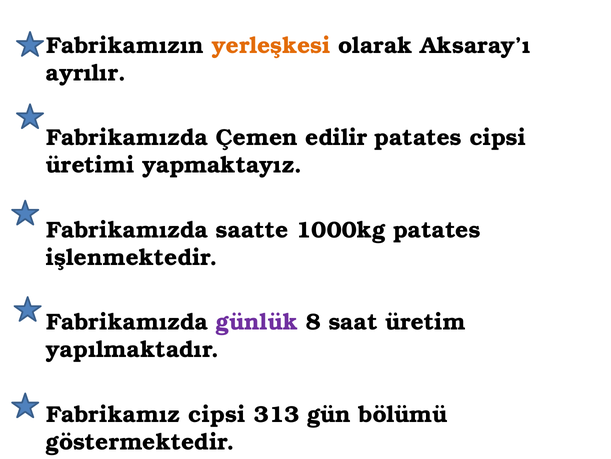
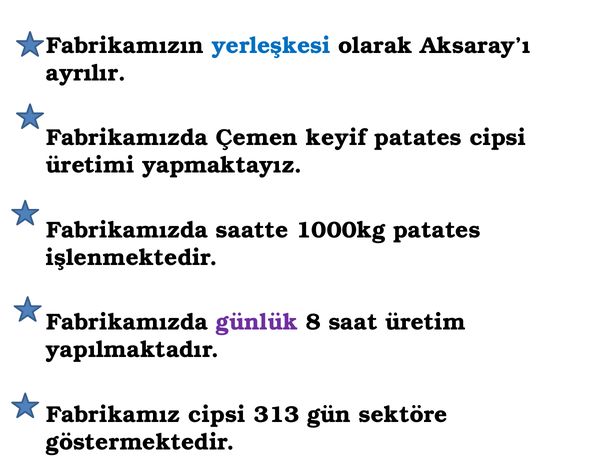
yerleşkesi colour: orange -> blue
edilir: edilir -> keyif
bölümü: bölümü -> sektöre
